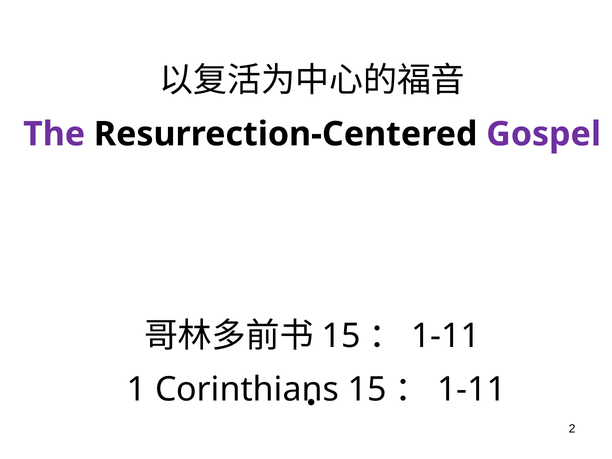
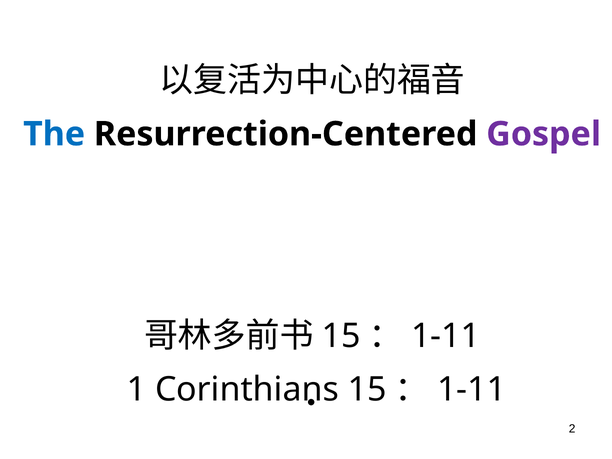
The colour: purple -> blue
